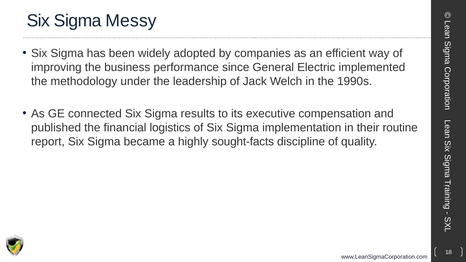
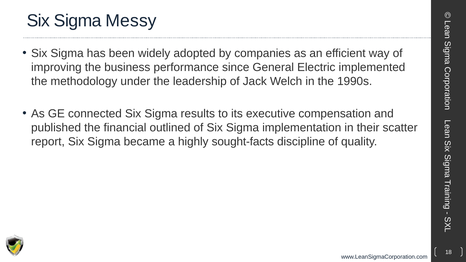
logistics: logistics -> outlined
routine: routine -> scatter
